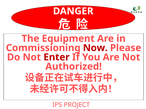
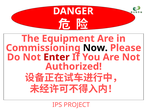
Now colour: red -> black
